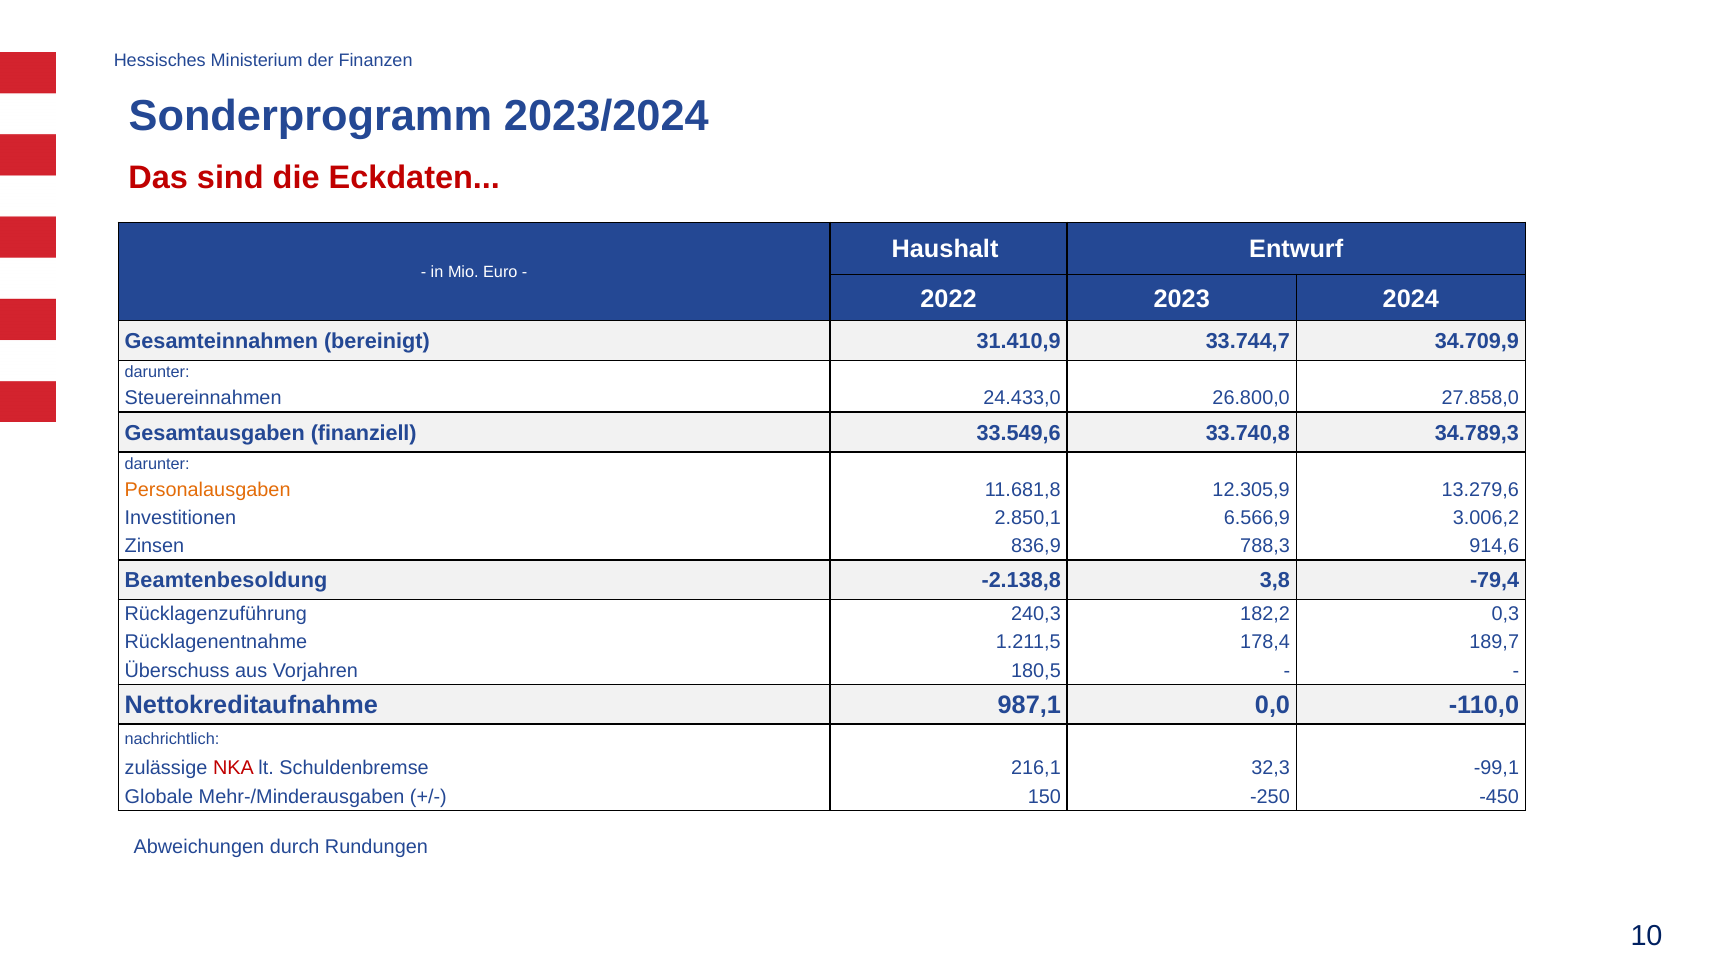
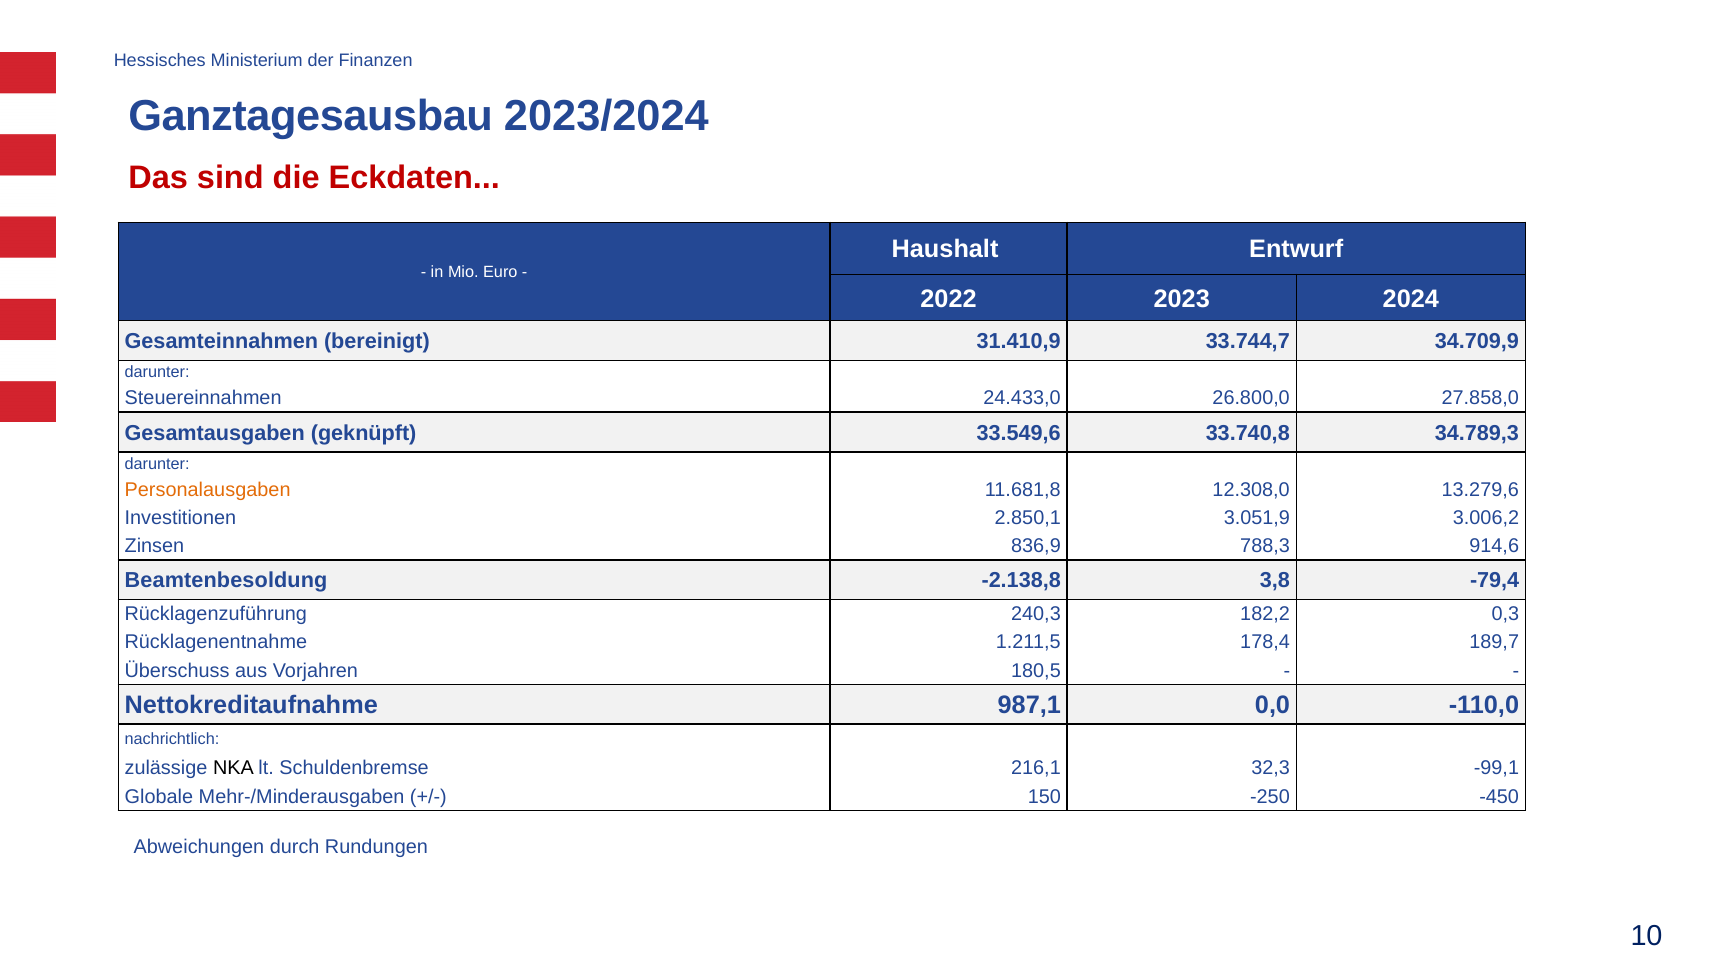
Sonderprogramm: Sonderprogramm -> Ganztagesausbau
finanziell: finanziell -> geknüpft
12.305,9: 12.305,9 -> 12.308,0
6.566,9: 6.566,9 -> 3.051,9
NKA colour: red -> black
